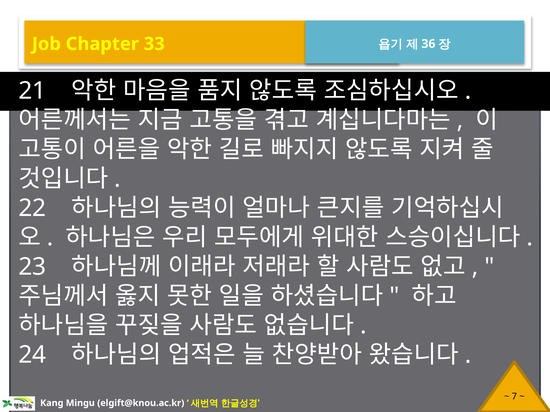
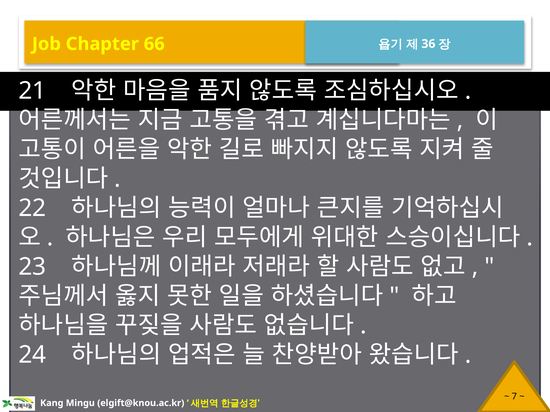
33: 33 -> 66
